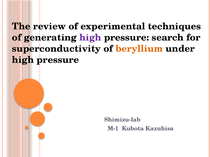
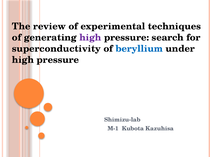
beryllium colour: orange -> blue
